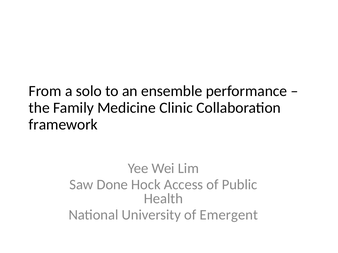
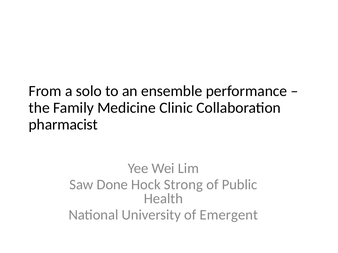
framework: framework -> pharmacist
Access: Access -> Strong
